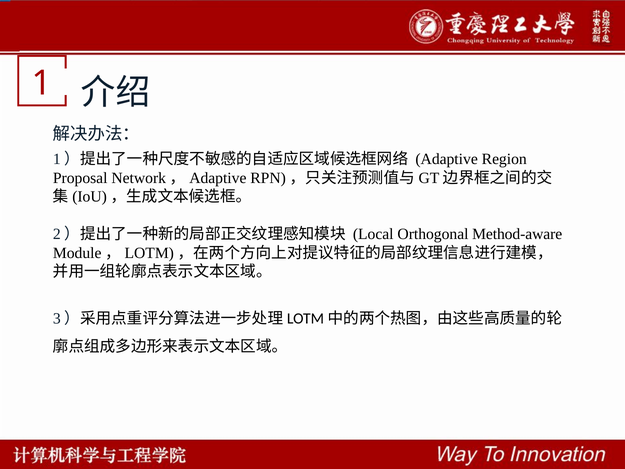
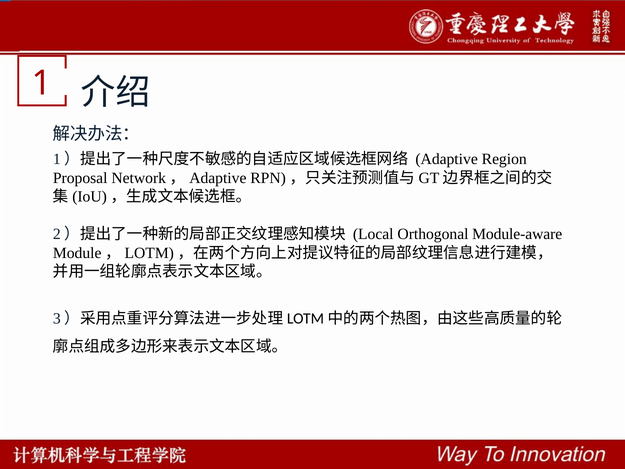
Method-aware: Method-aware -> Module-aware
